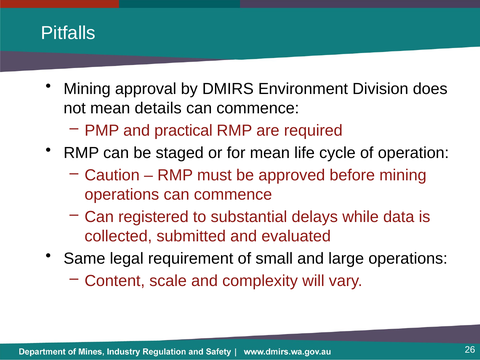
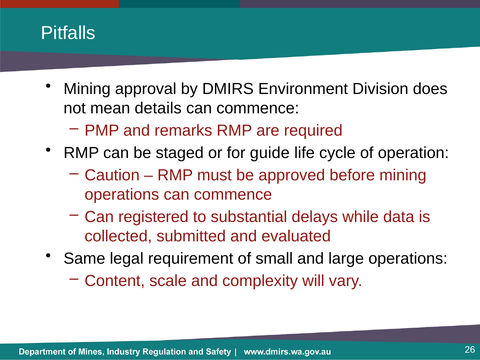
practical: practical -> remarks
for mean: mean -> guide
